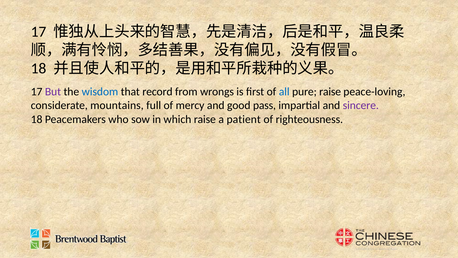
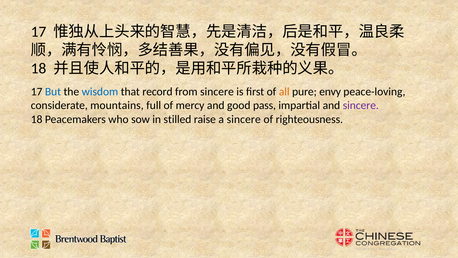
But colour: purple -> blue
from wrongs: wrongs -> sincere
all colour: blue -> orange
pure raise: raise -> envy
which: which -> stilled
a patient: patient -> sincere
